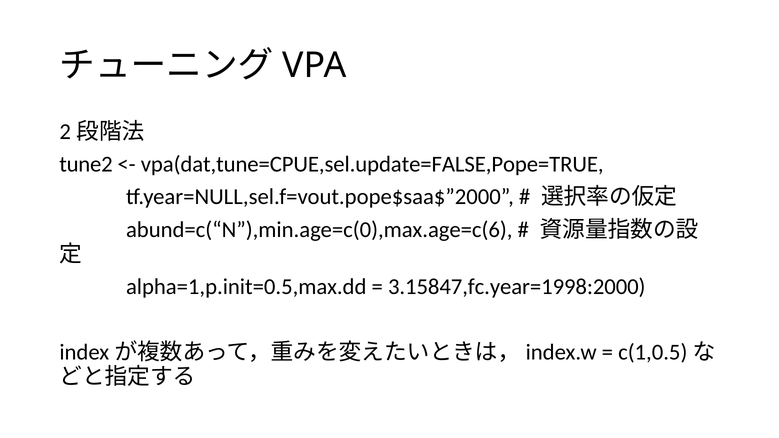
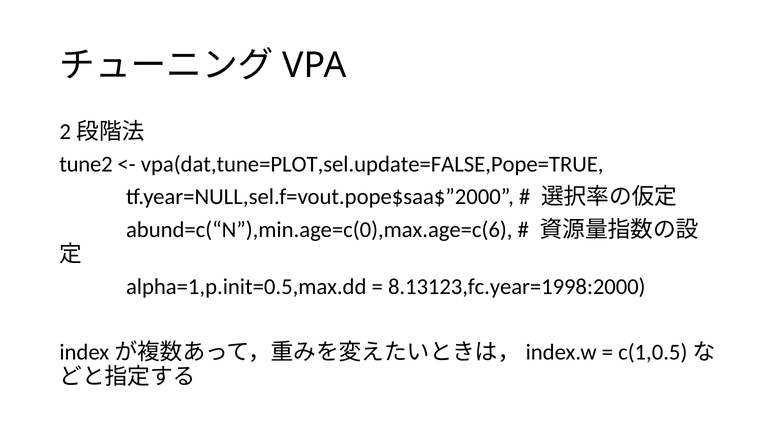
vpa(dat,tune=CPUE,sel.update=FALSE,Pope=TRUE: vpa(dat,tune=CPUE,sel.update=FALSE,Pope=TRUE -> vpa(dat,tune=PLOT,sel.update=FALSE,Pope=TRUE
3.15847,fc.year=1998:2000: 3.15847,fc.year=1998:2000 -> 8.13123,fc.year=1998:2000
